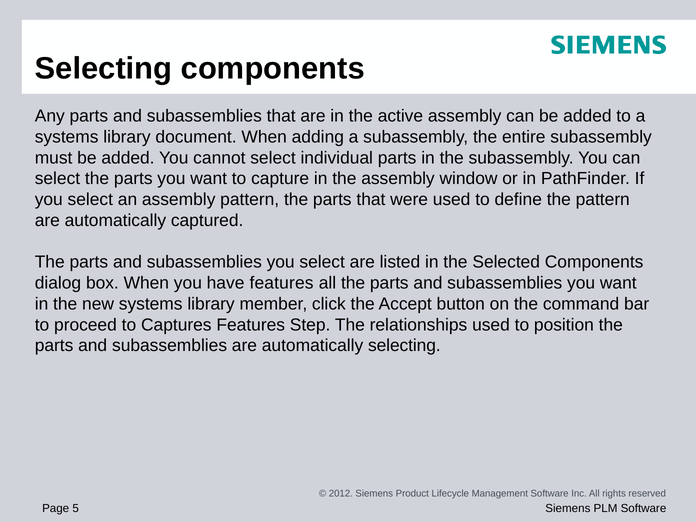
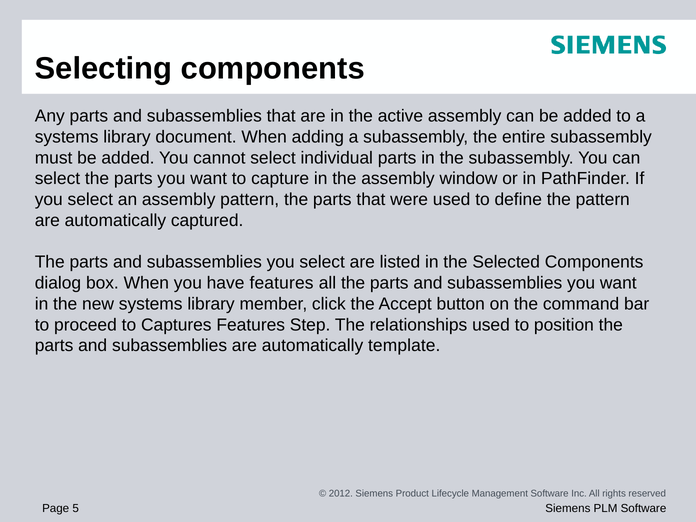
automatically selecting: selecting -> template
